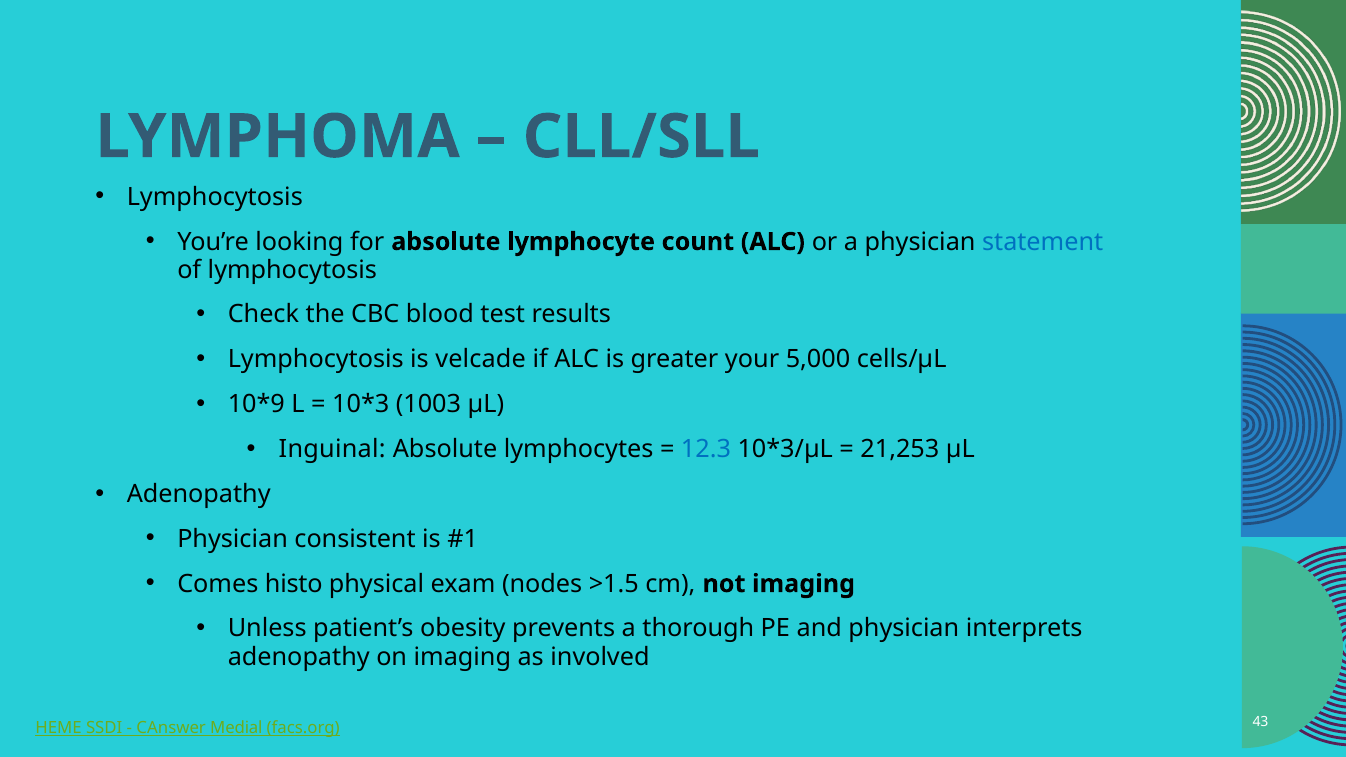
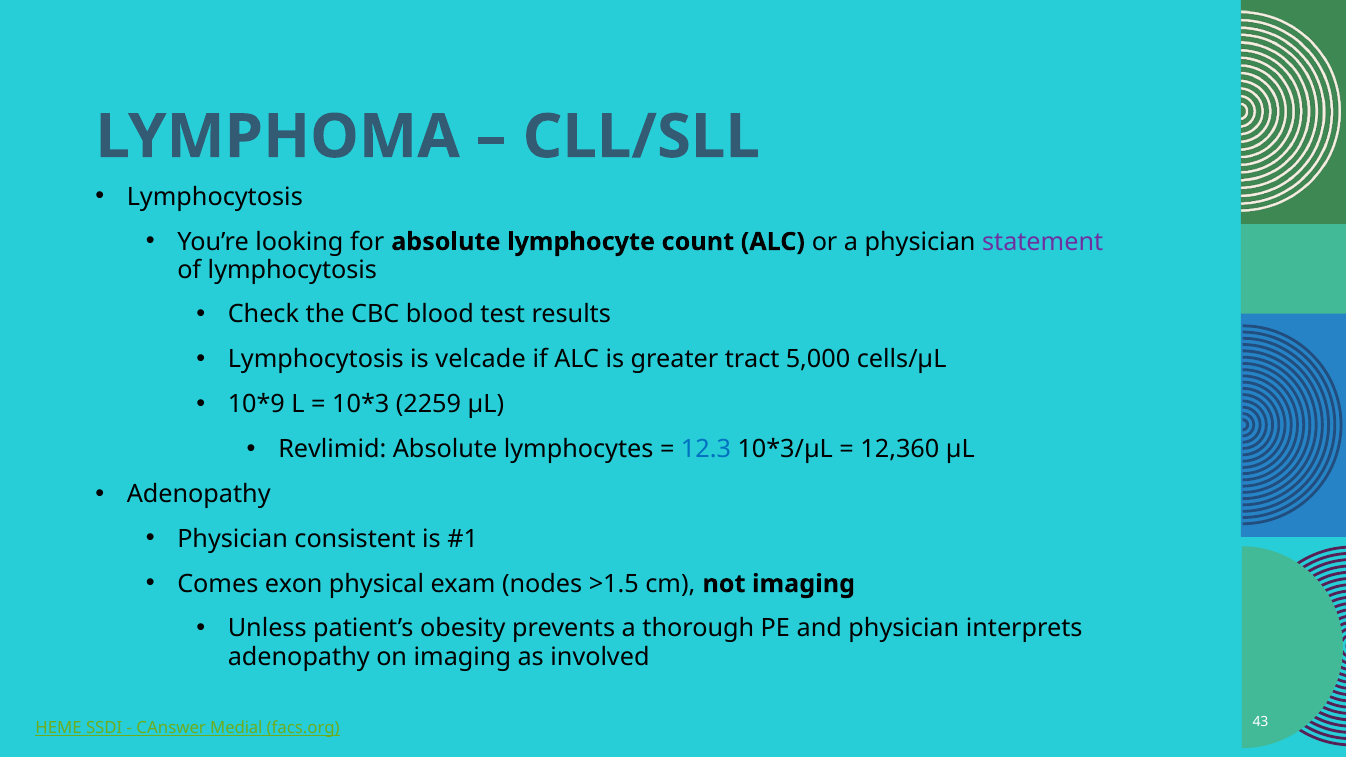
statement colour: blue -> purple
your: your -> tract
1003: 1003 -> 2259
Inguinal: Inguinal -> Revlimid
21,253: 21,253 -> 12,360
histo: histo -> exon
